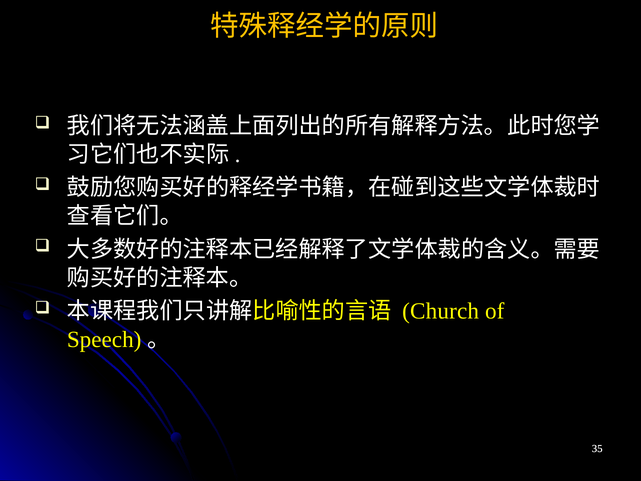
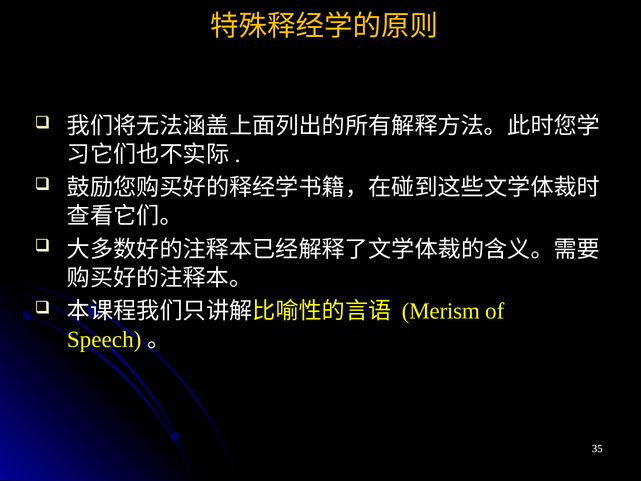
Church: Church -> Merism
